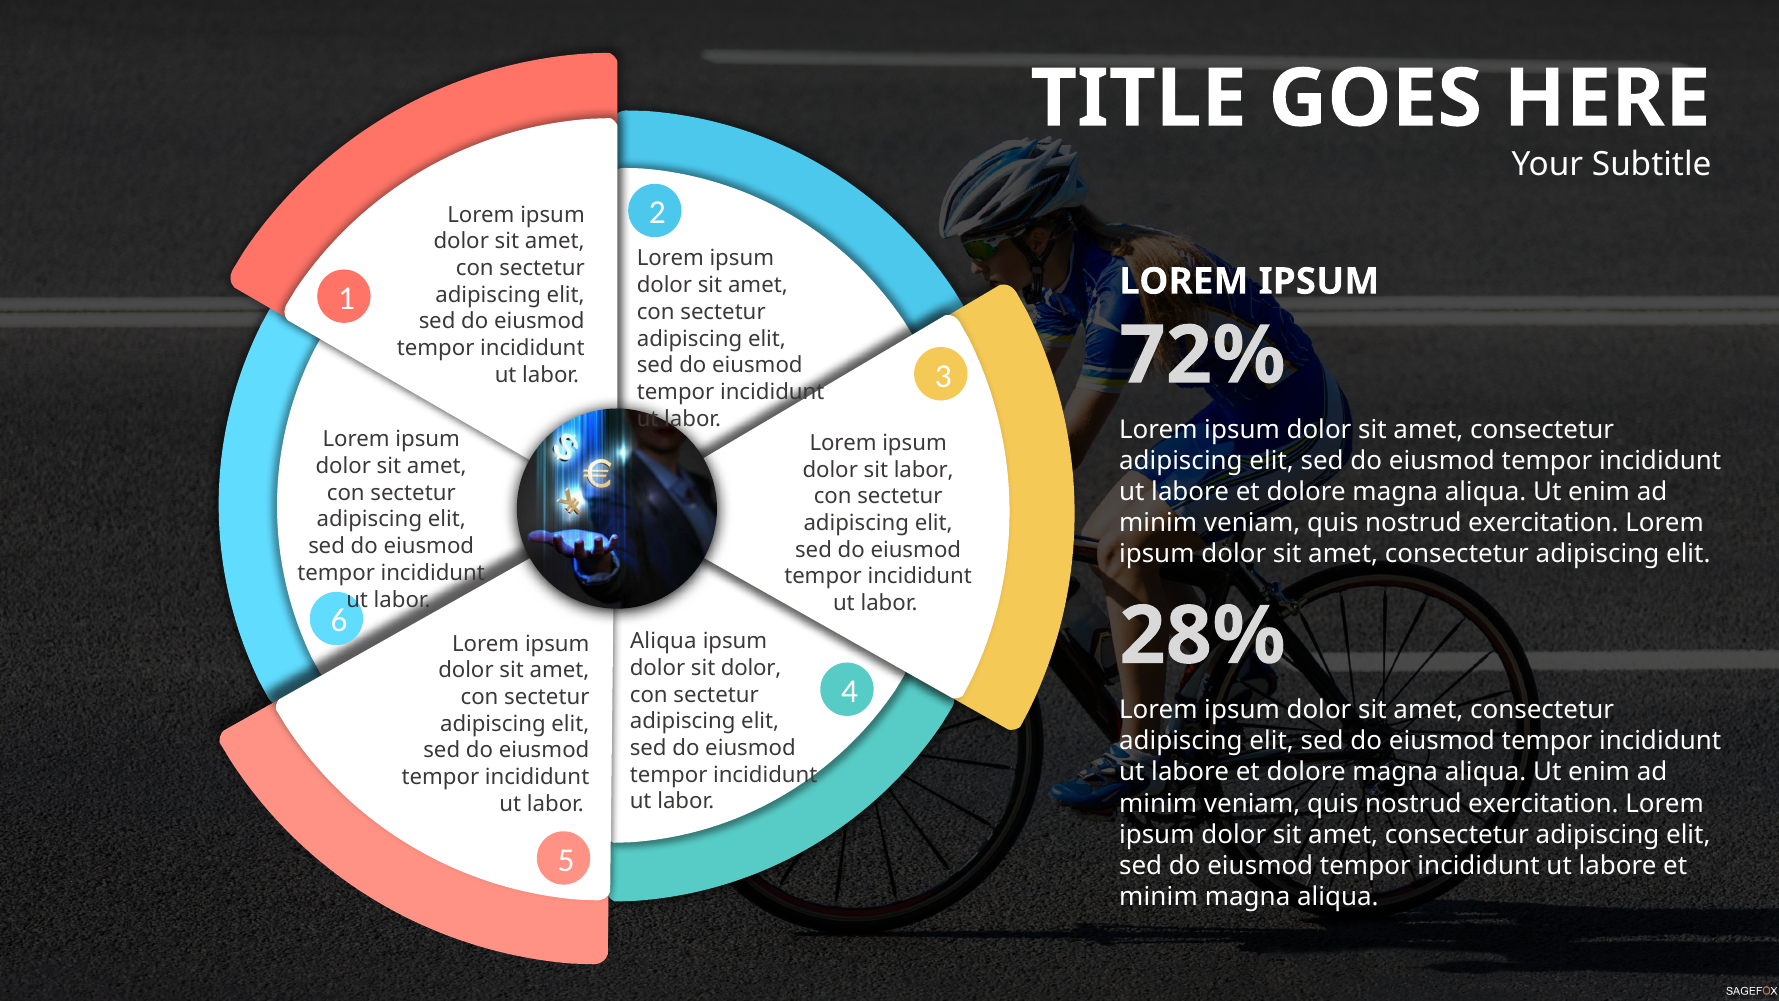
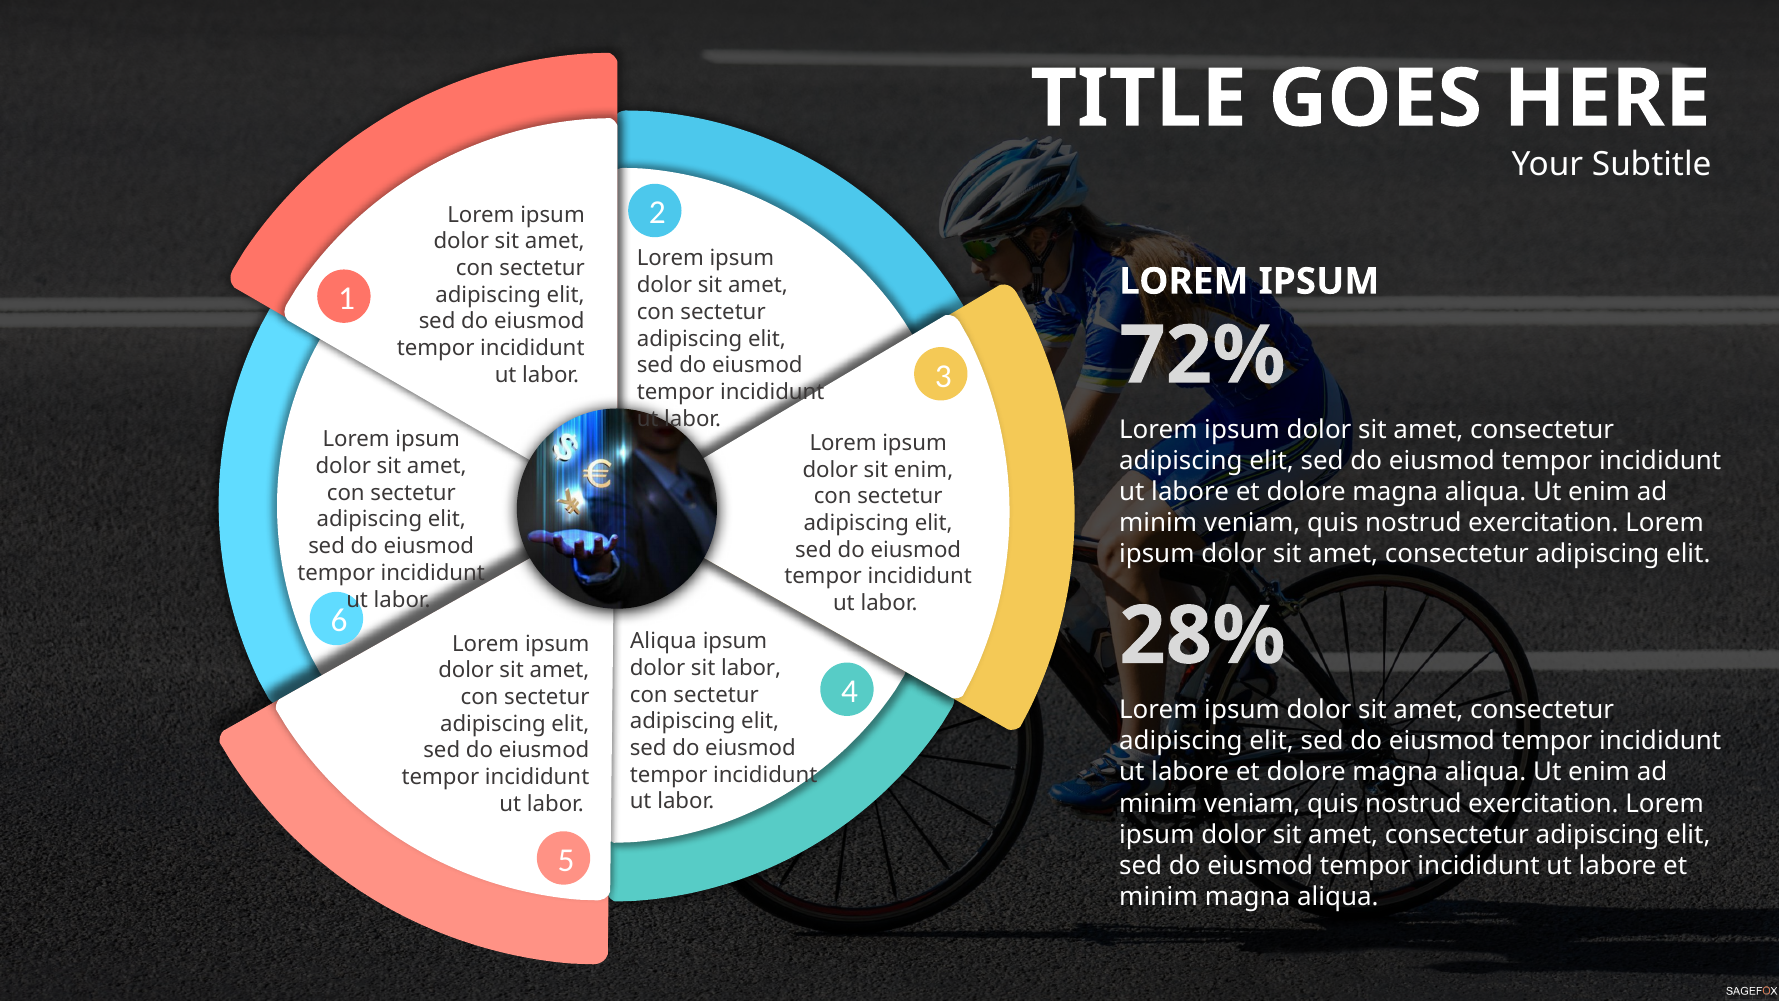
sit labor: labor -> enim
sit dolor: dolor -> labor
